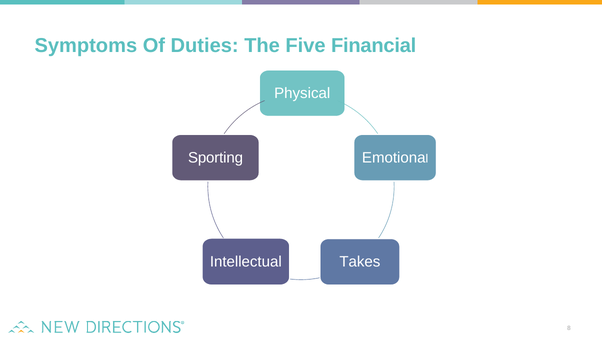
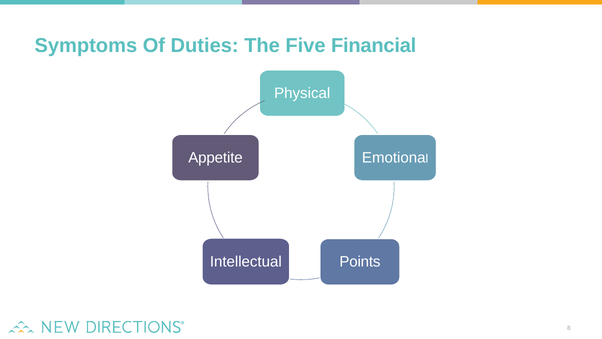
Sporting: Sporting -> Appetite
Takes: Takes -> Points
